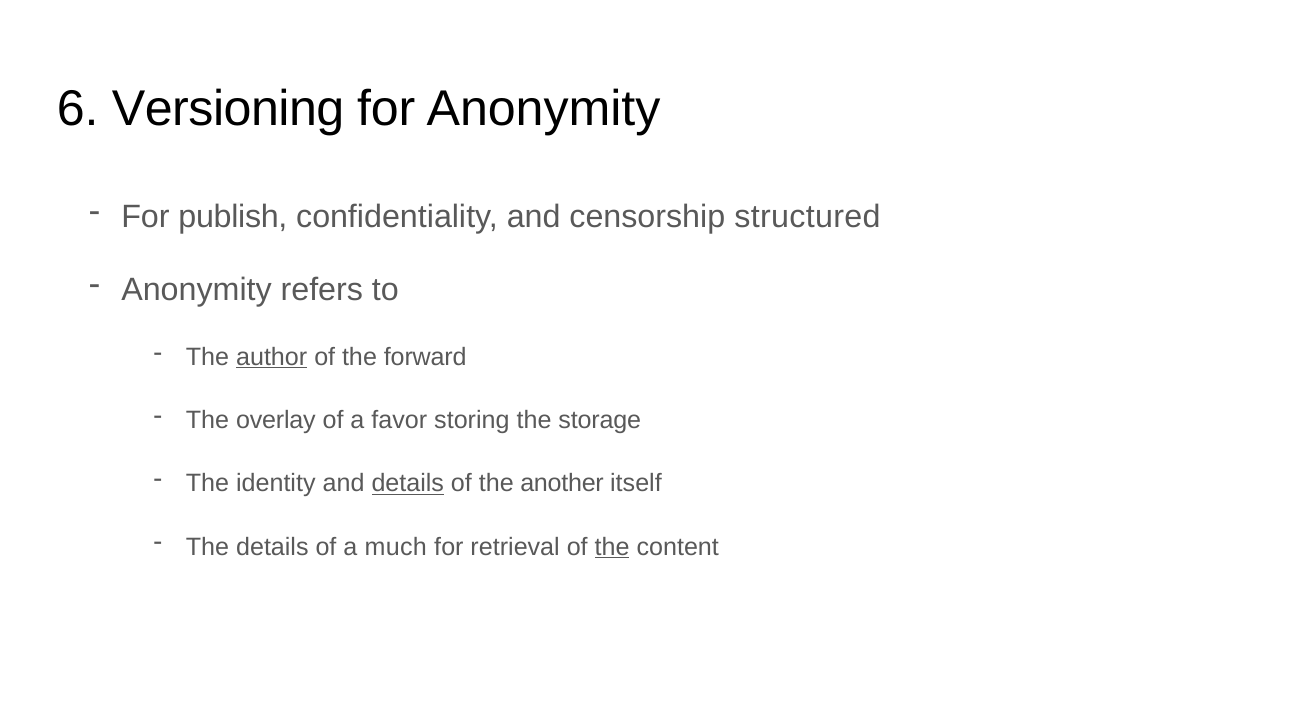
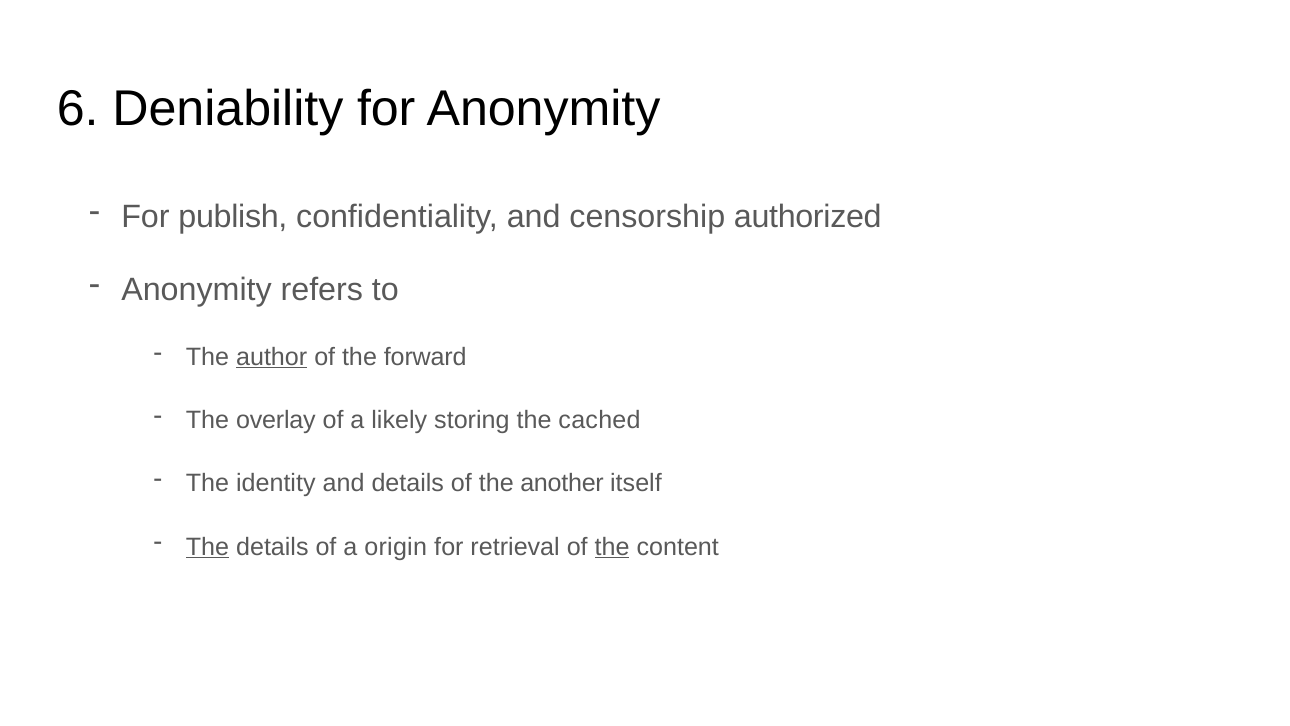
Versioning: Versioning -> Deniability
structured: structured -> authorized
favor: favor -> likely
storage: storage -> cached
details at (408, 483) underline: present -> none
The at (207, 546) underline: none -> present
much: much -> origin
